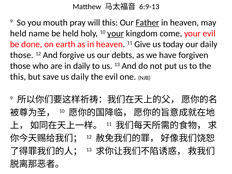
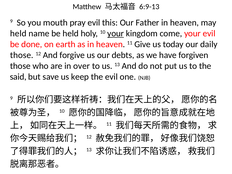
pray will: will -> evil
Father underline: present -> none
in daily: daily -> over
this at (18, 77): this -> said
us daily: daily -> keep
